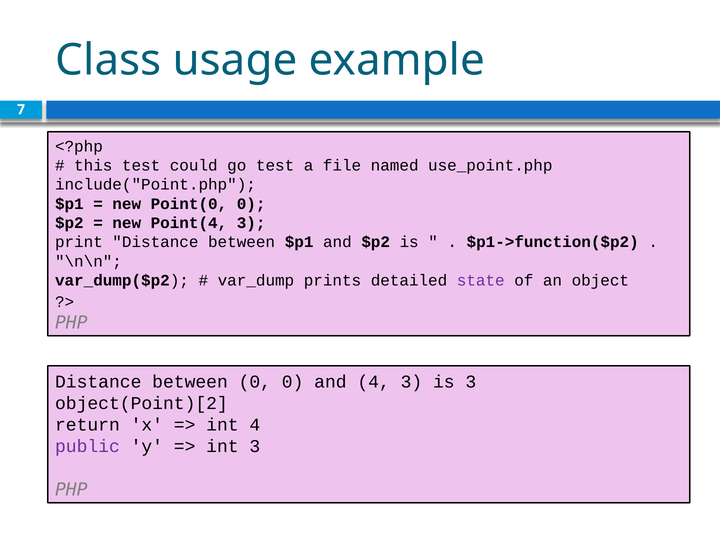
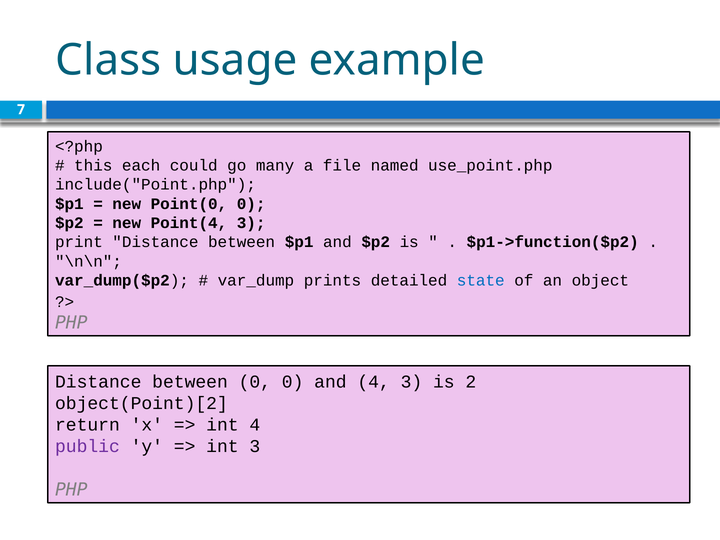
this test: test -> each
go test: test -> many
state colour: purple -> blue
is 3: 3 -> 2
